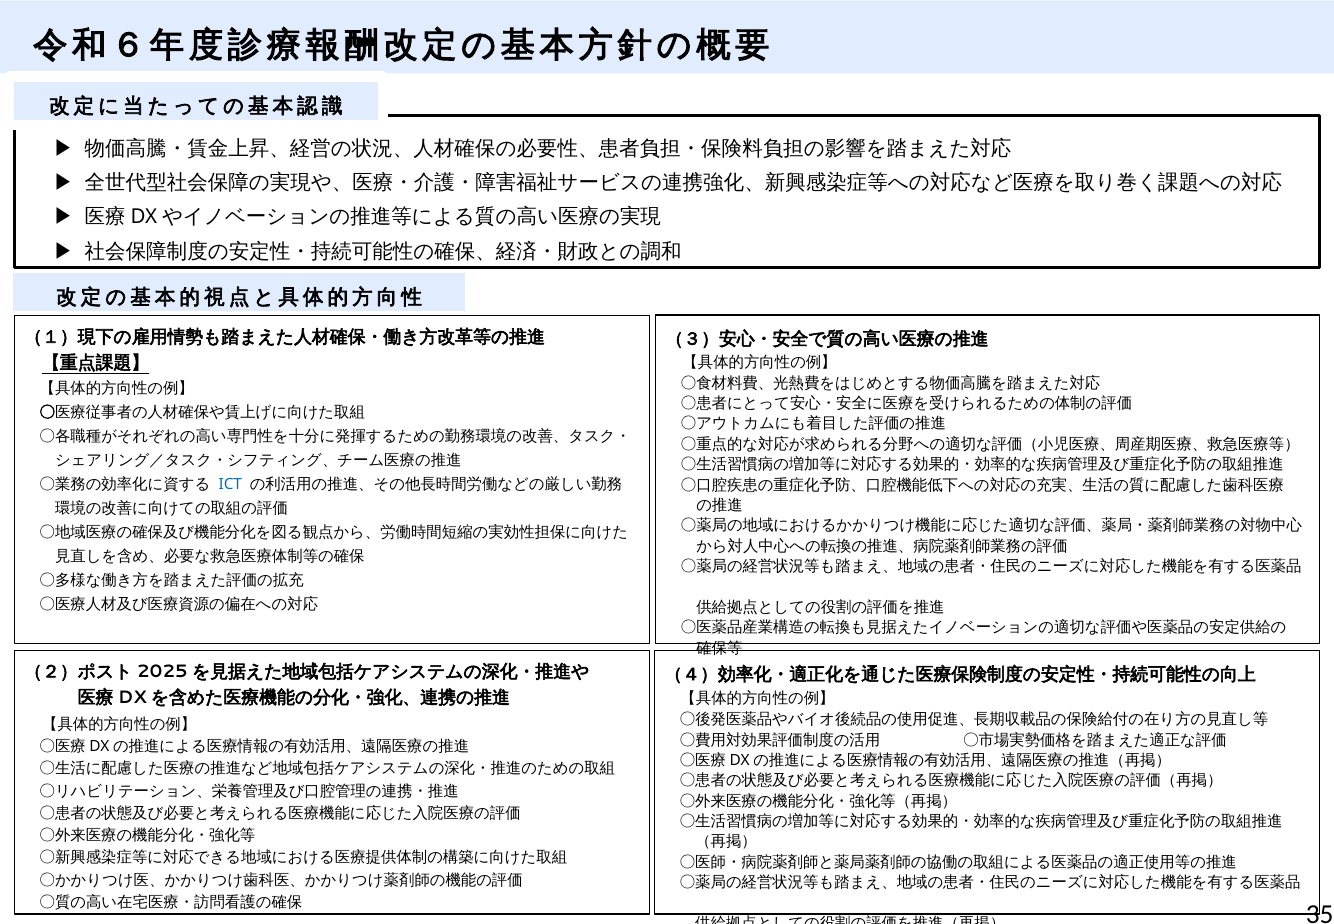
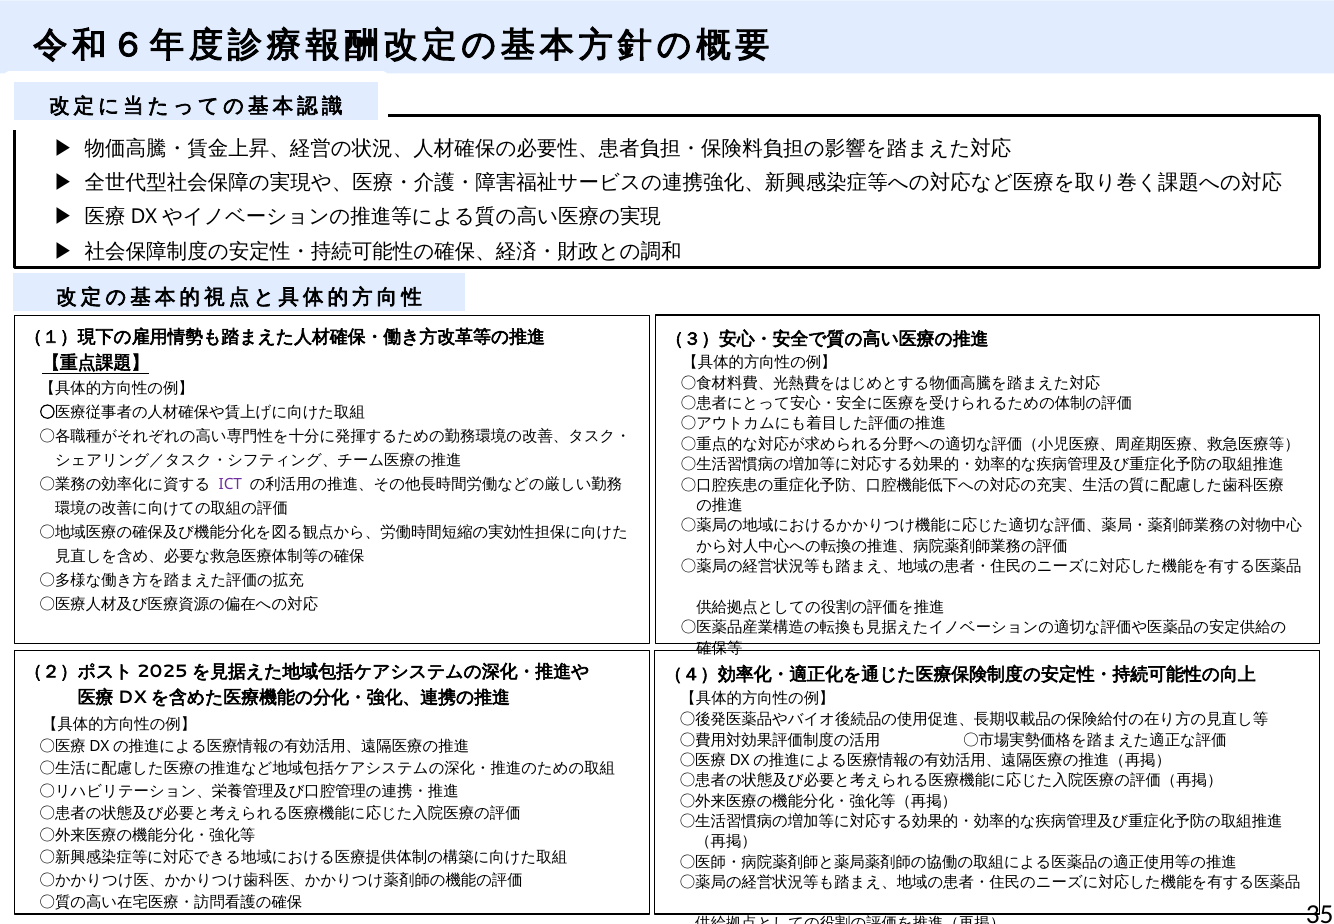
ICT colour: blue -> purple
